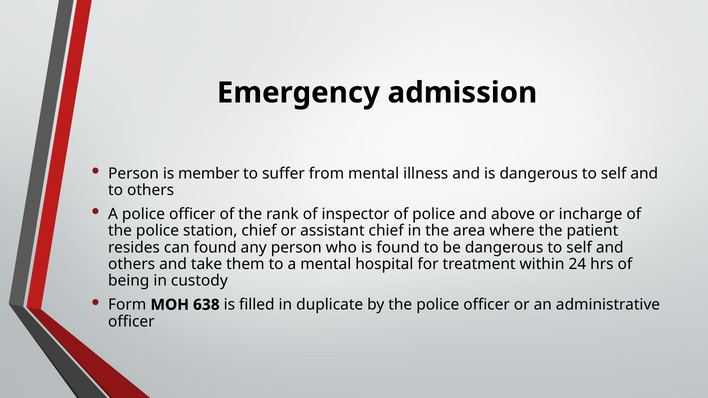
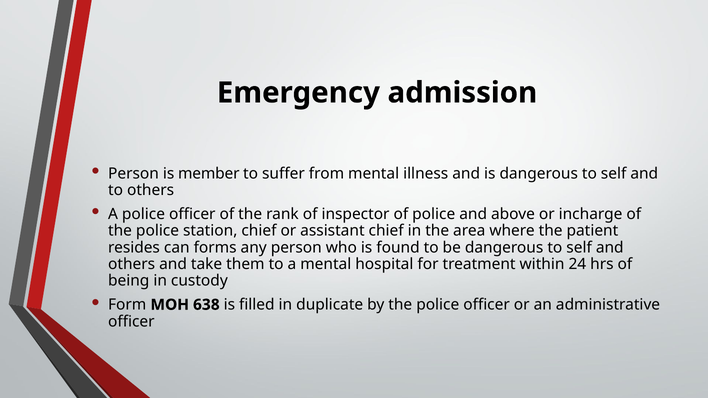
can found: found -> forms
